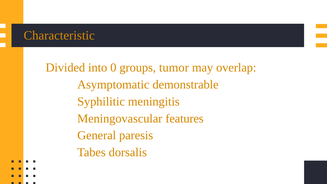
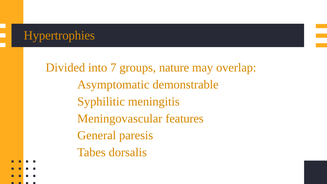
Characteristic: Characteristic -> Hypertrophies
0: 0 -> 7
tumor: tumor -> nature
